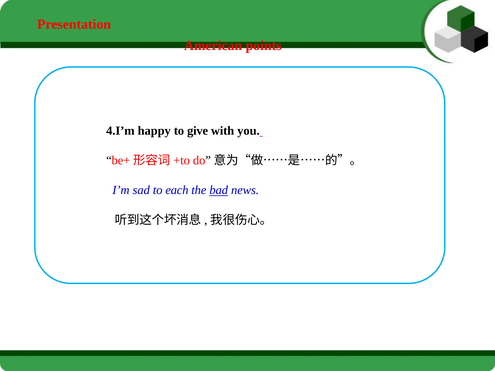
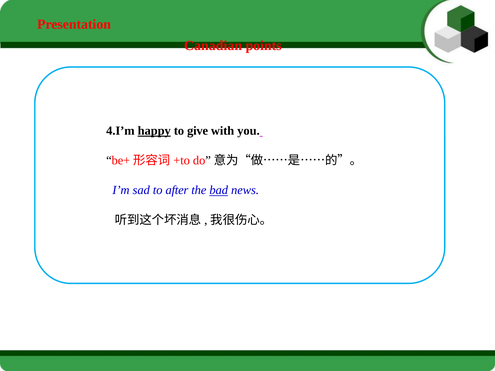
American: American -> Canadian
happy underline: none -> present
each: each -> after
